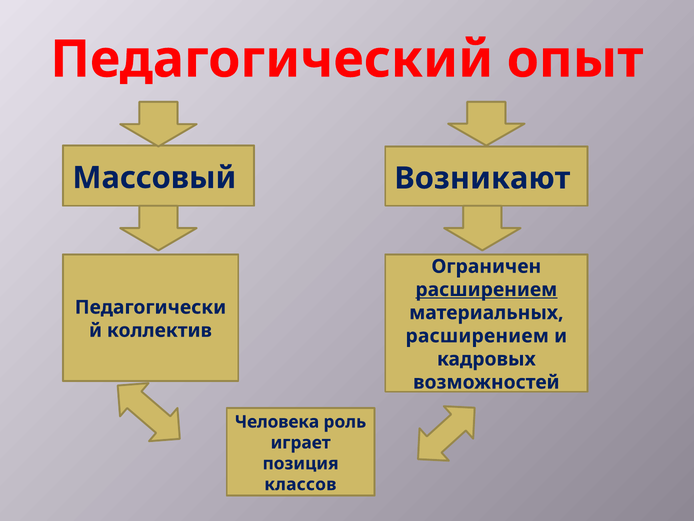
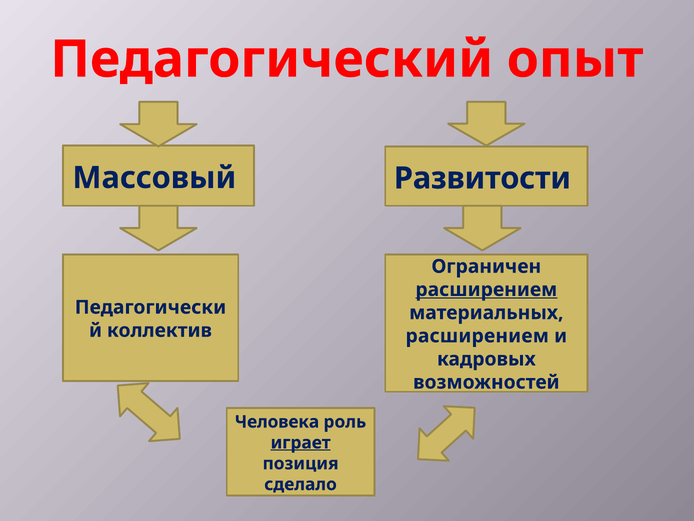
Возникают: Возникают -> Развитости
играет underline: none -> present
классов: классов -> сделало
